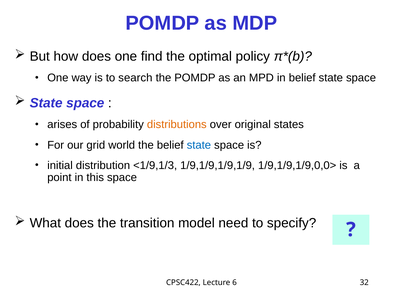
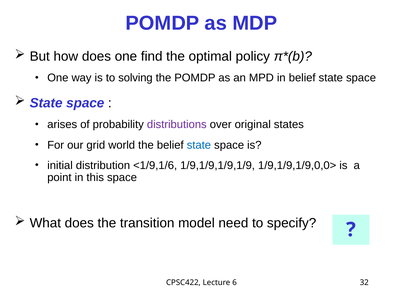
search: search -> solving
distributions colour: orange -> purple
<1/9,1/3: <1/9,1/3 -> <1/9,1/6
